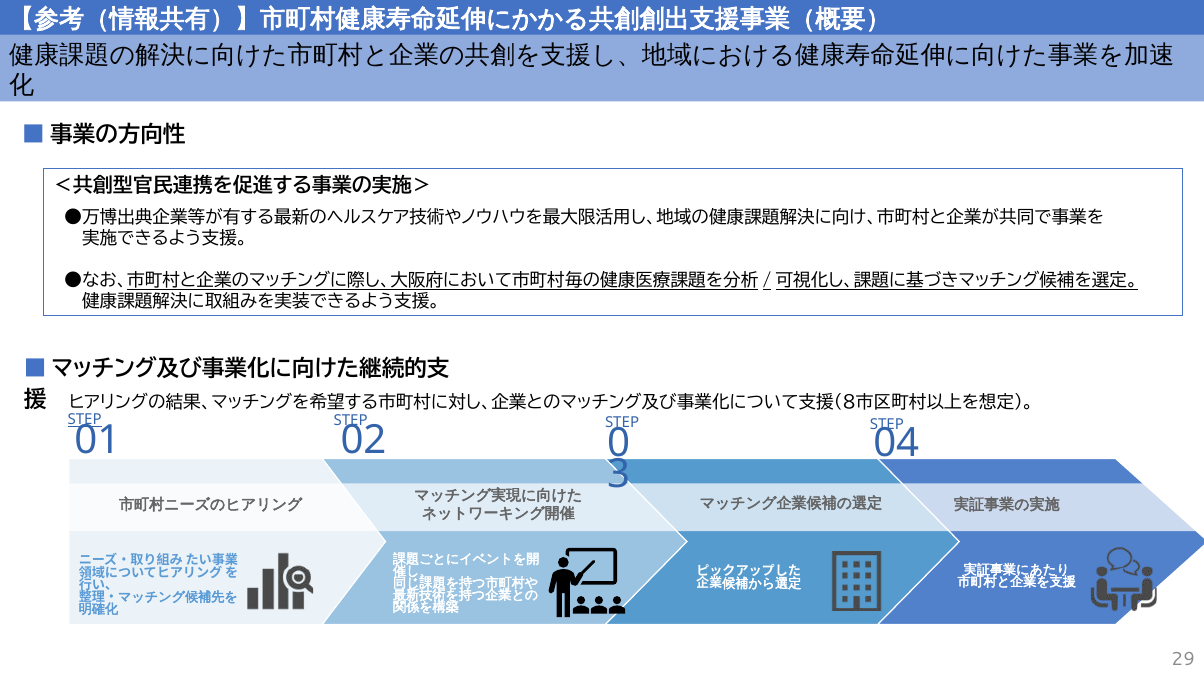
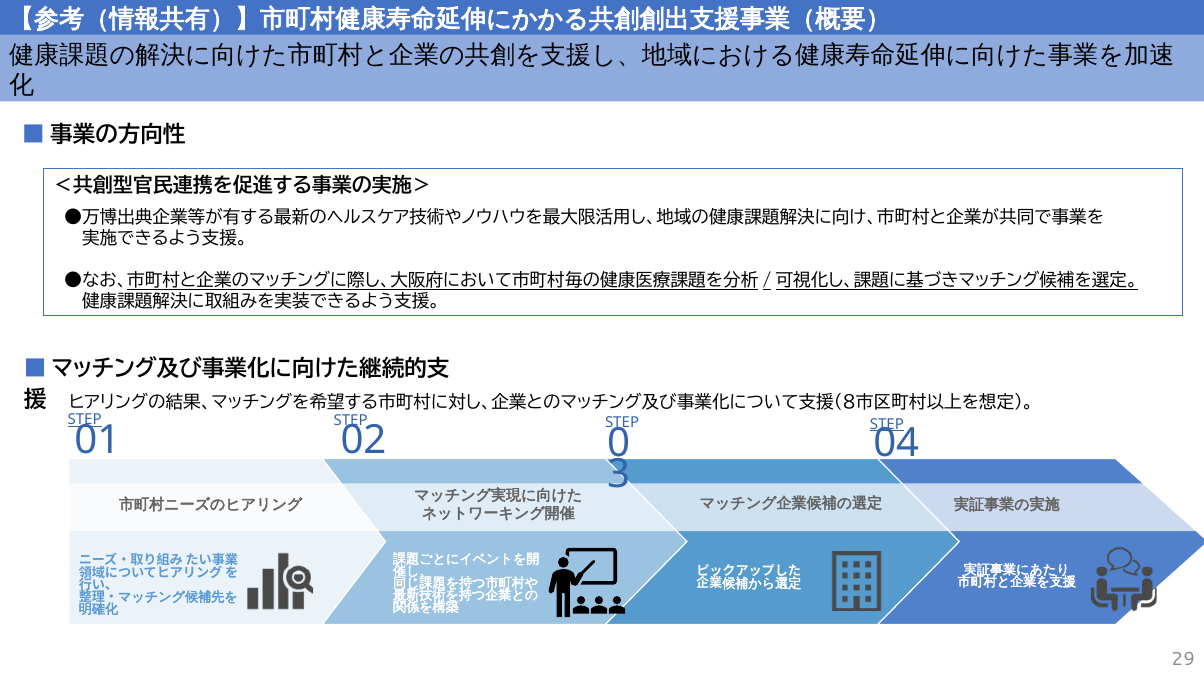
STEP at (887, 424) underline: none -> present
